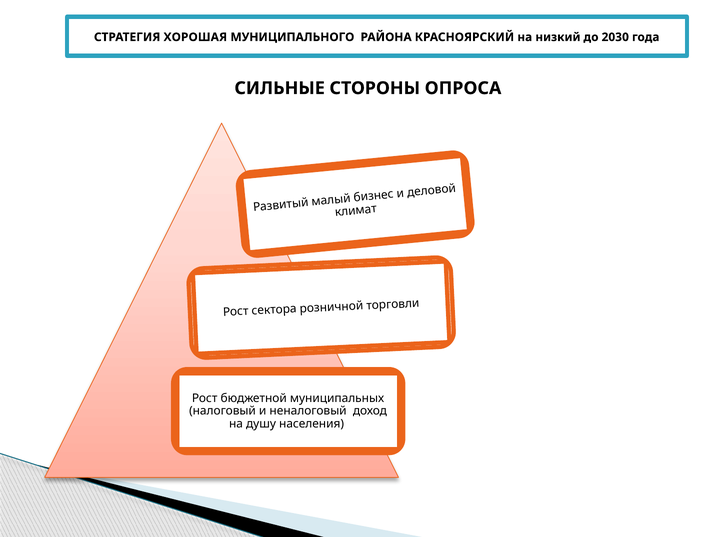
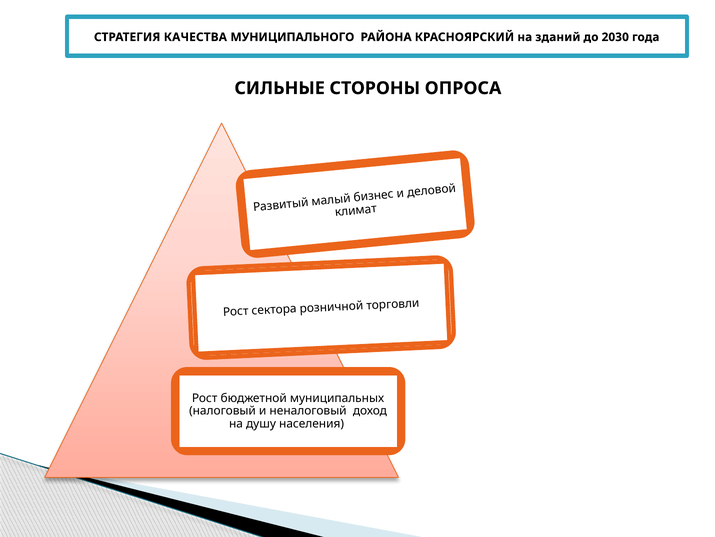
ХОРОШАЯ: ХОРОШАЯ -> КАЧЕСТВА
низкий: низкий -> зданий
